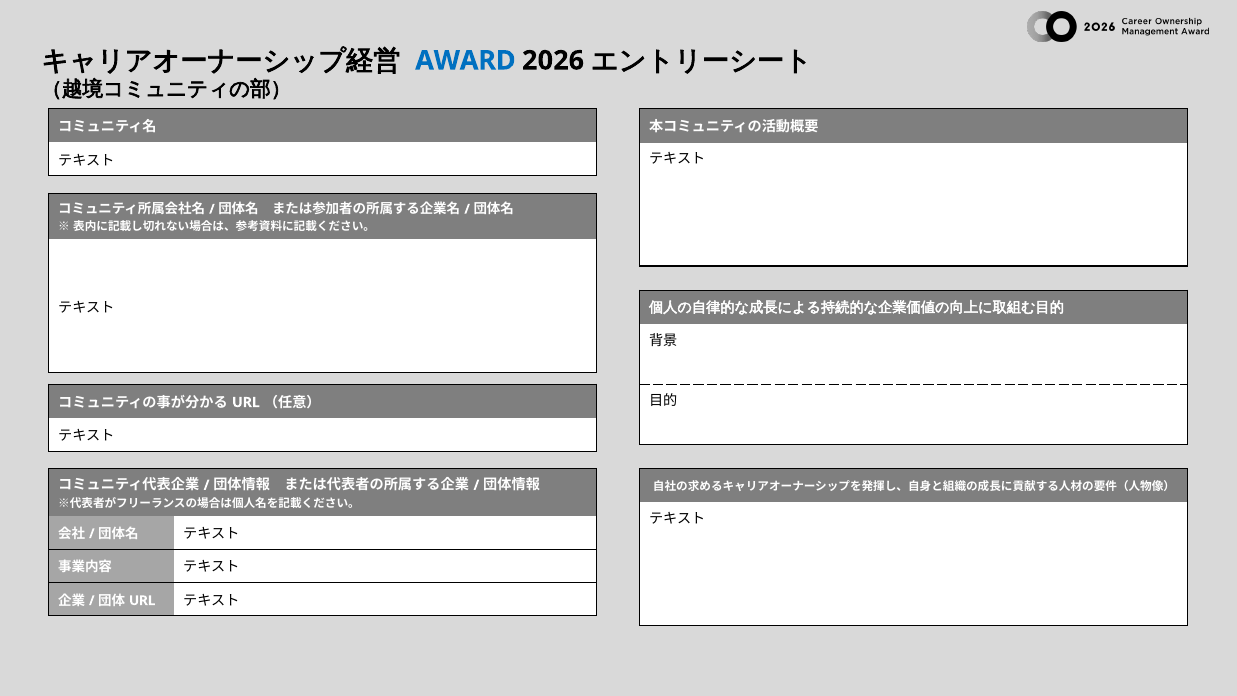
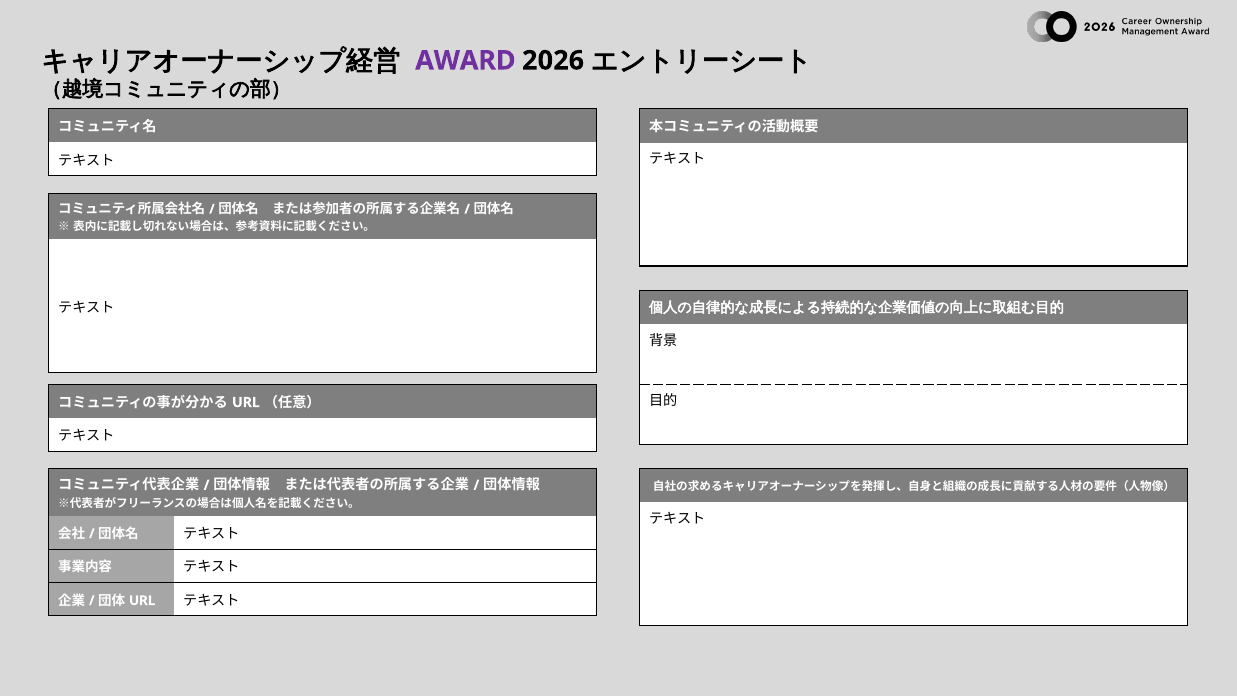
AWARD colour: blue -> purple
